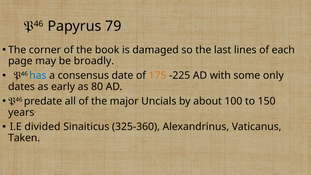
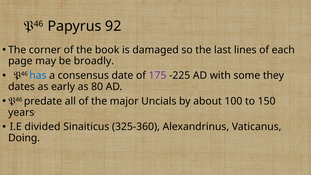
79: 79 -> 92
175 colour: orange -> purple
only: only -> they
Taken: Taken -> Doing
